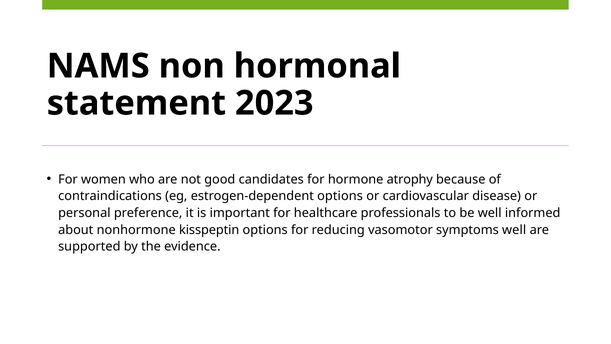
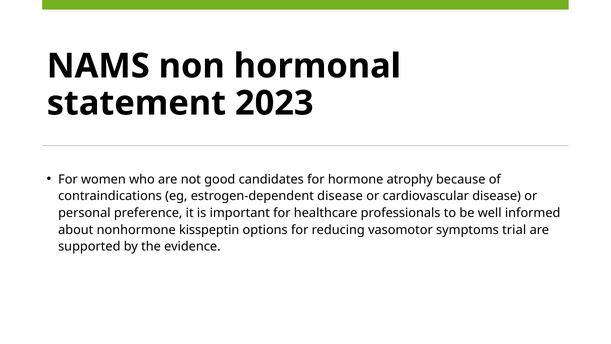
estrogen-dependent options: options -> disease
symptoms well: well -> trial
